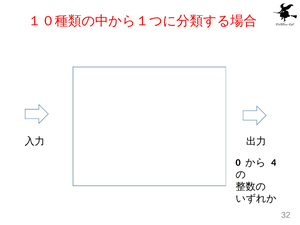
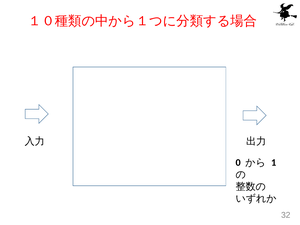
4: 4 -> 1
